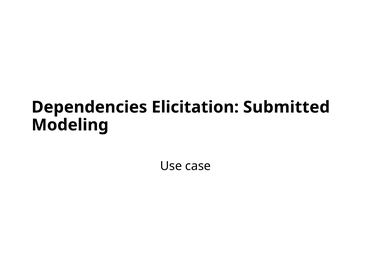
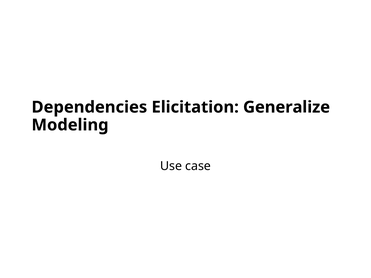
Submitted: Submitted -> Generalize
